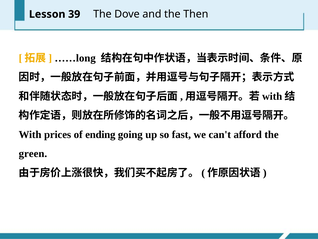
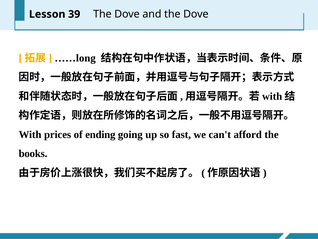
and the Then: Then -> Dove
green: green -> books
